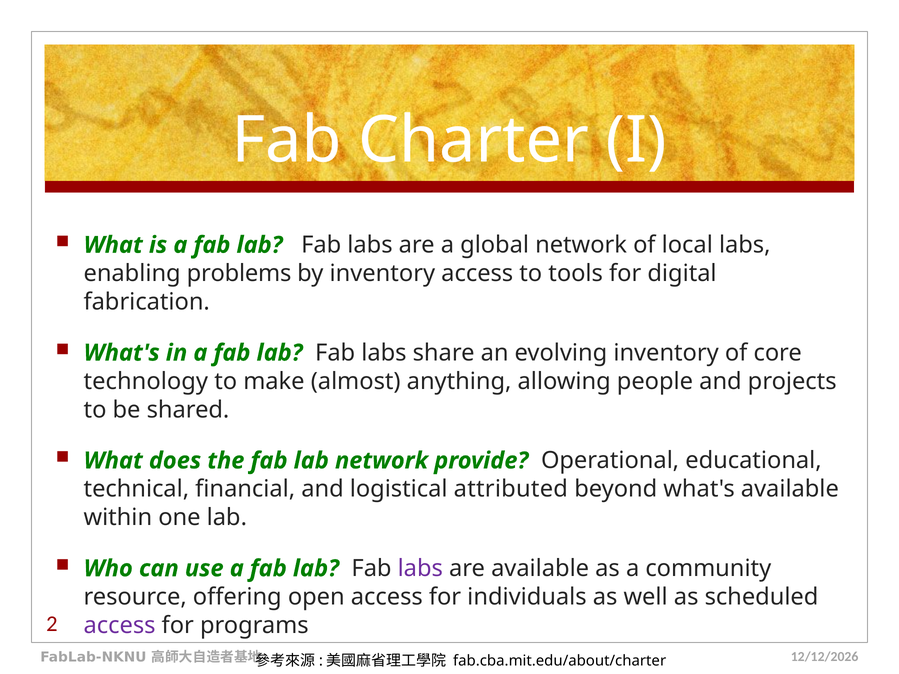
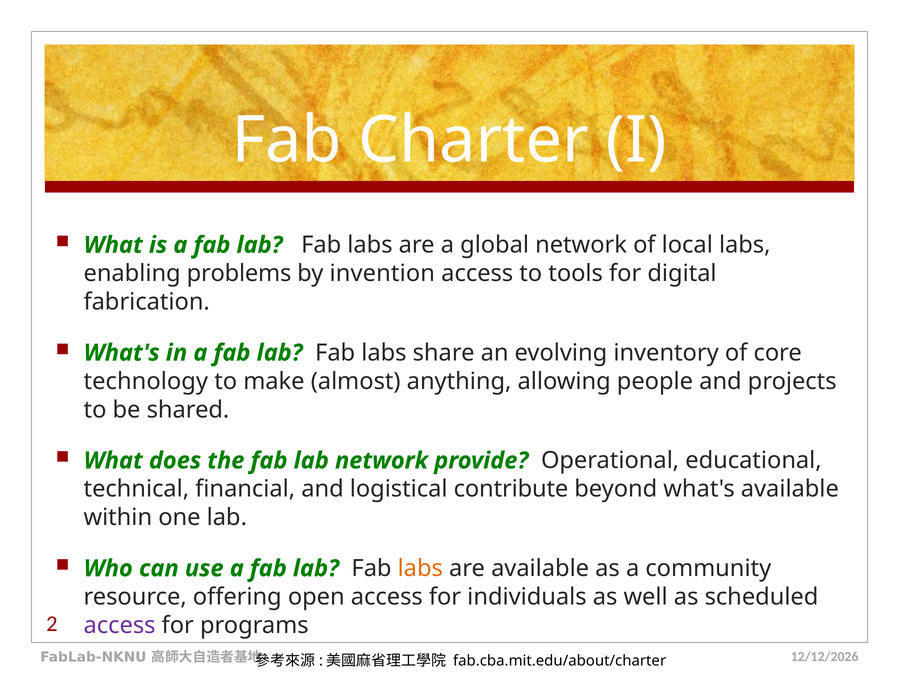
by inventory: inventory -> invention
attributed: attributed -> contribute
labs at (420, 569) colour: purple -> orange
